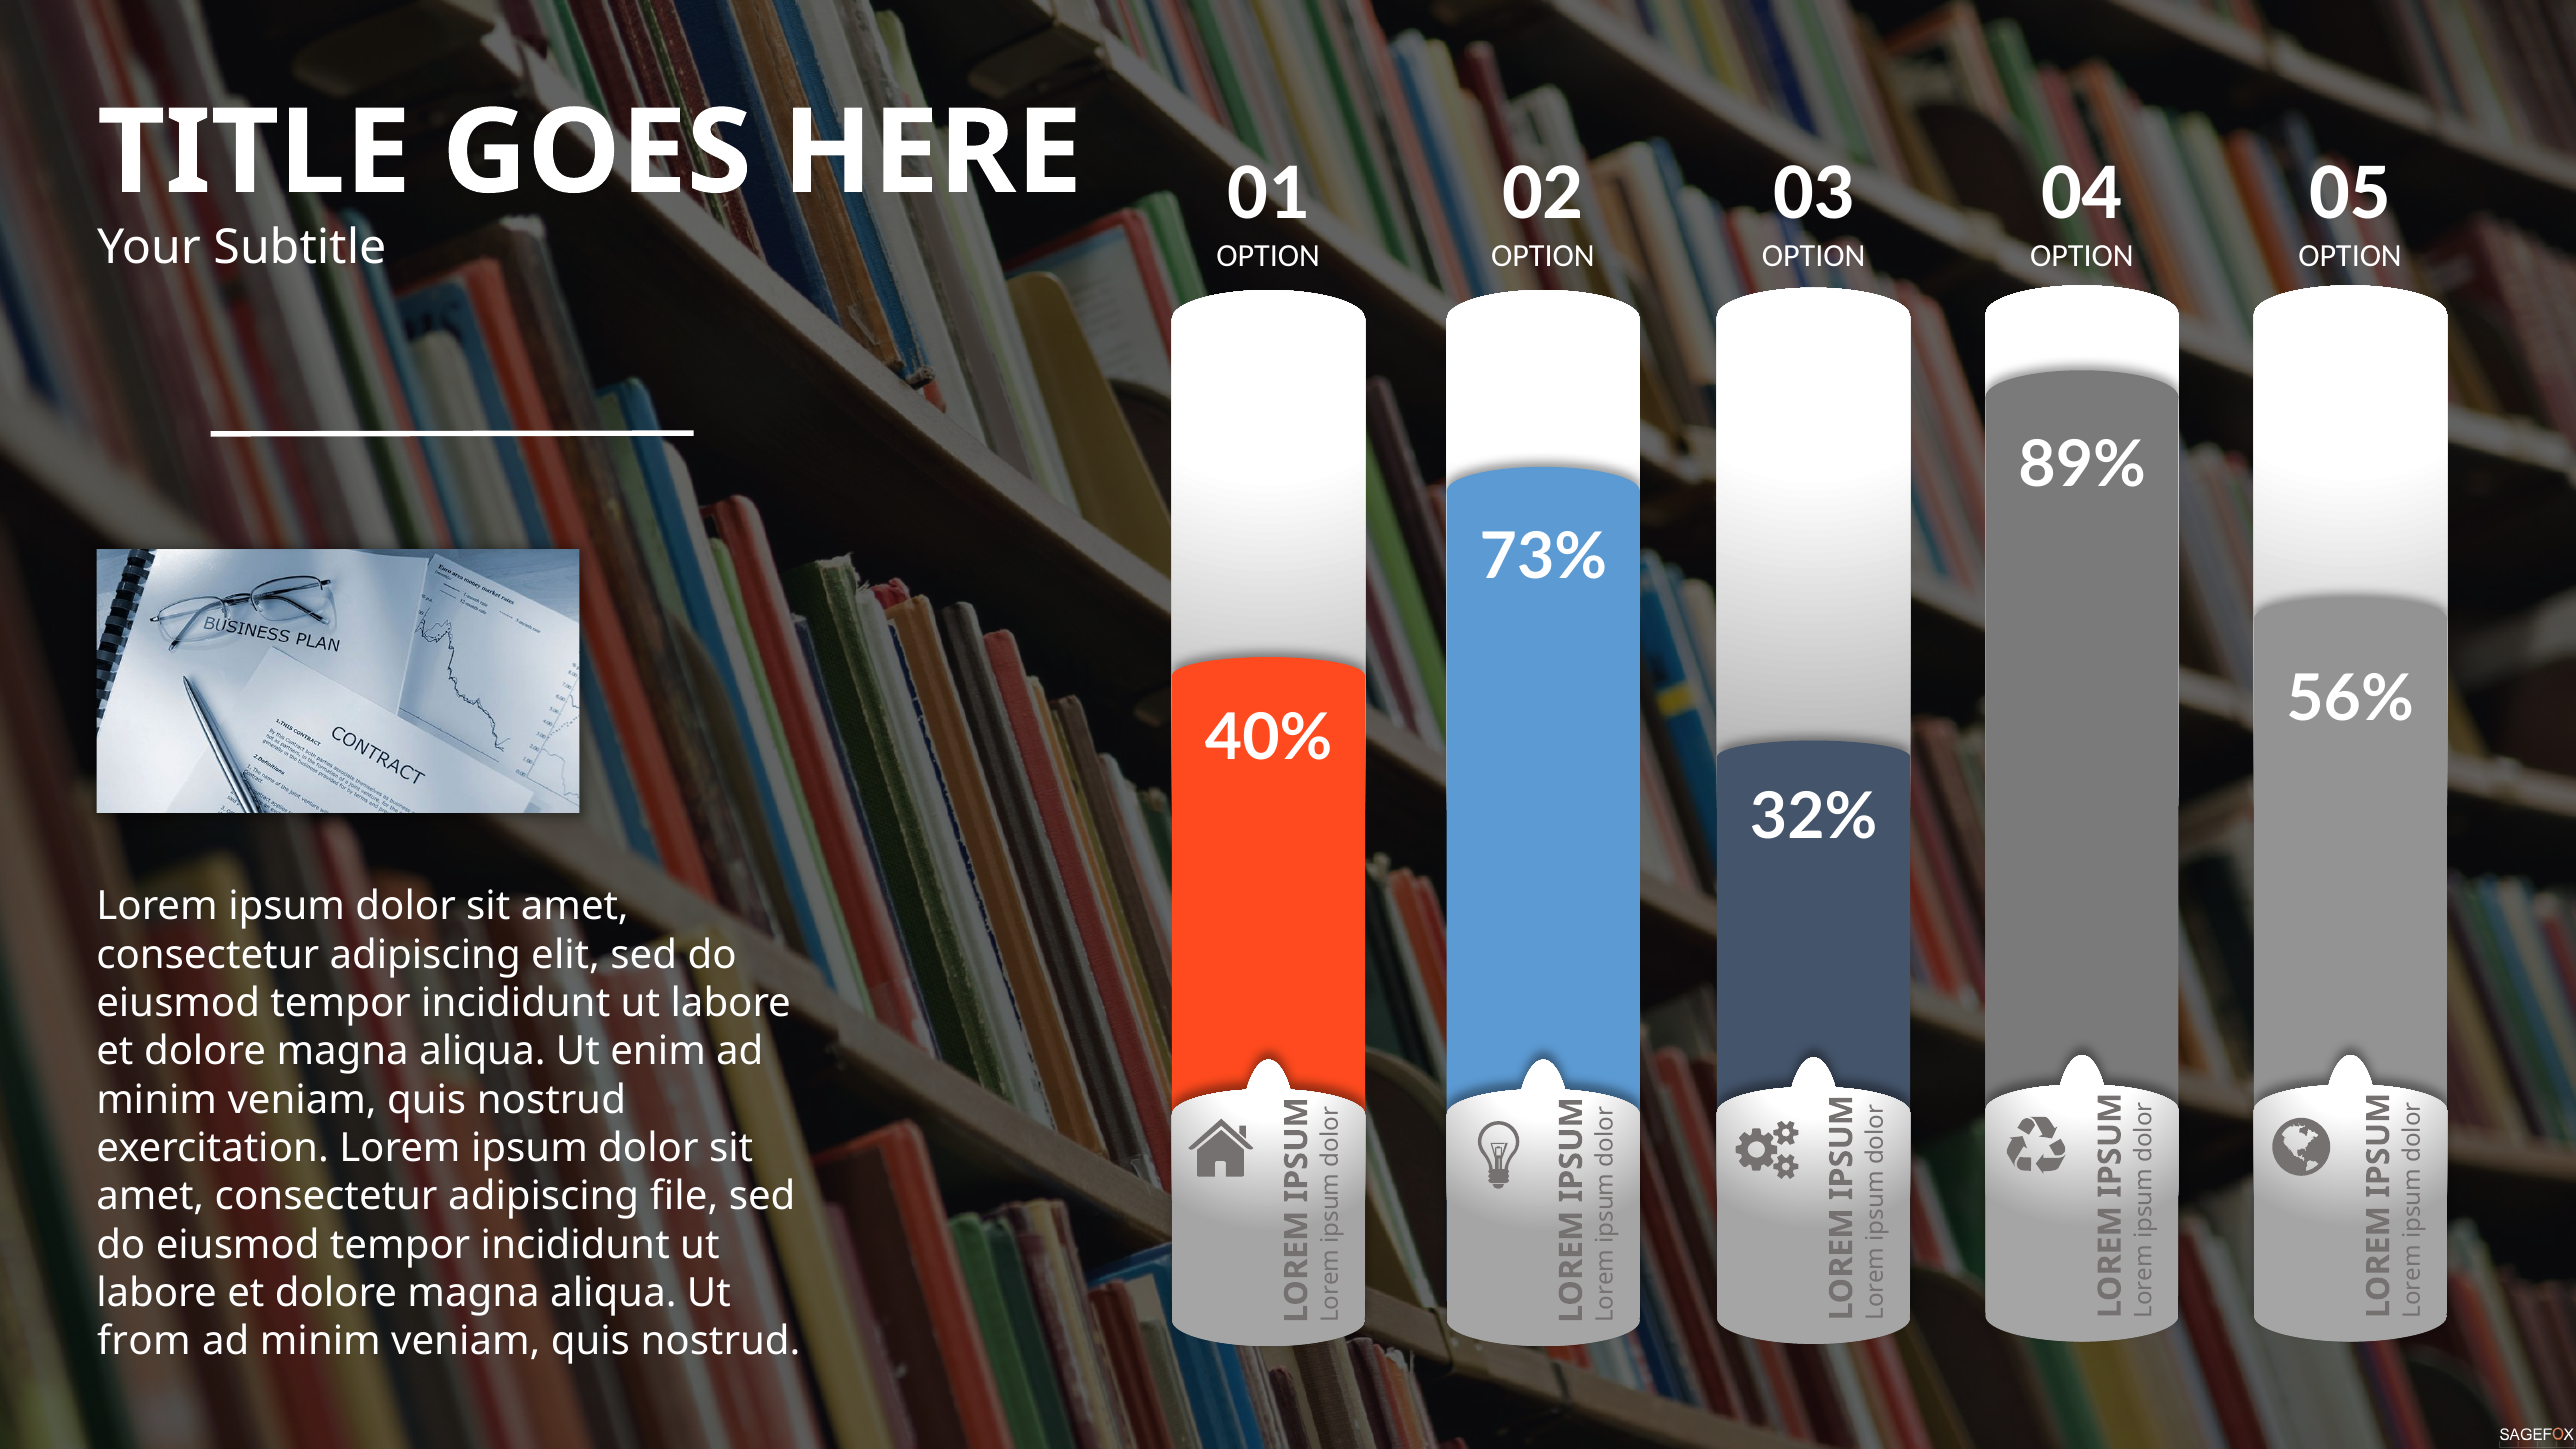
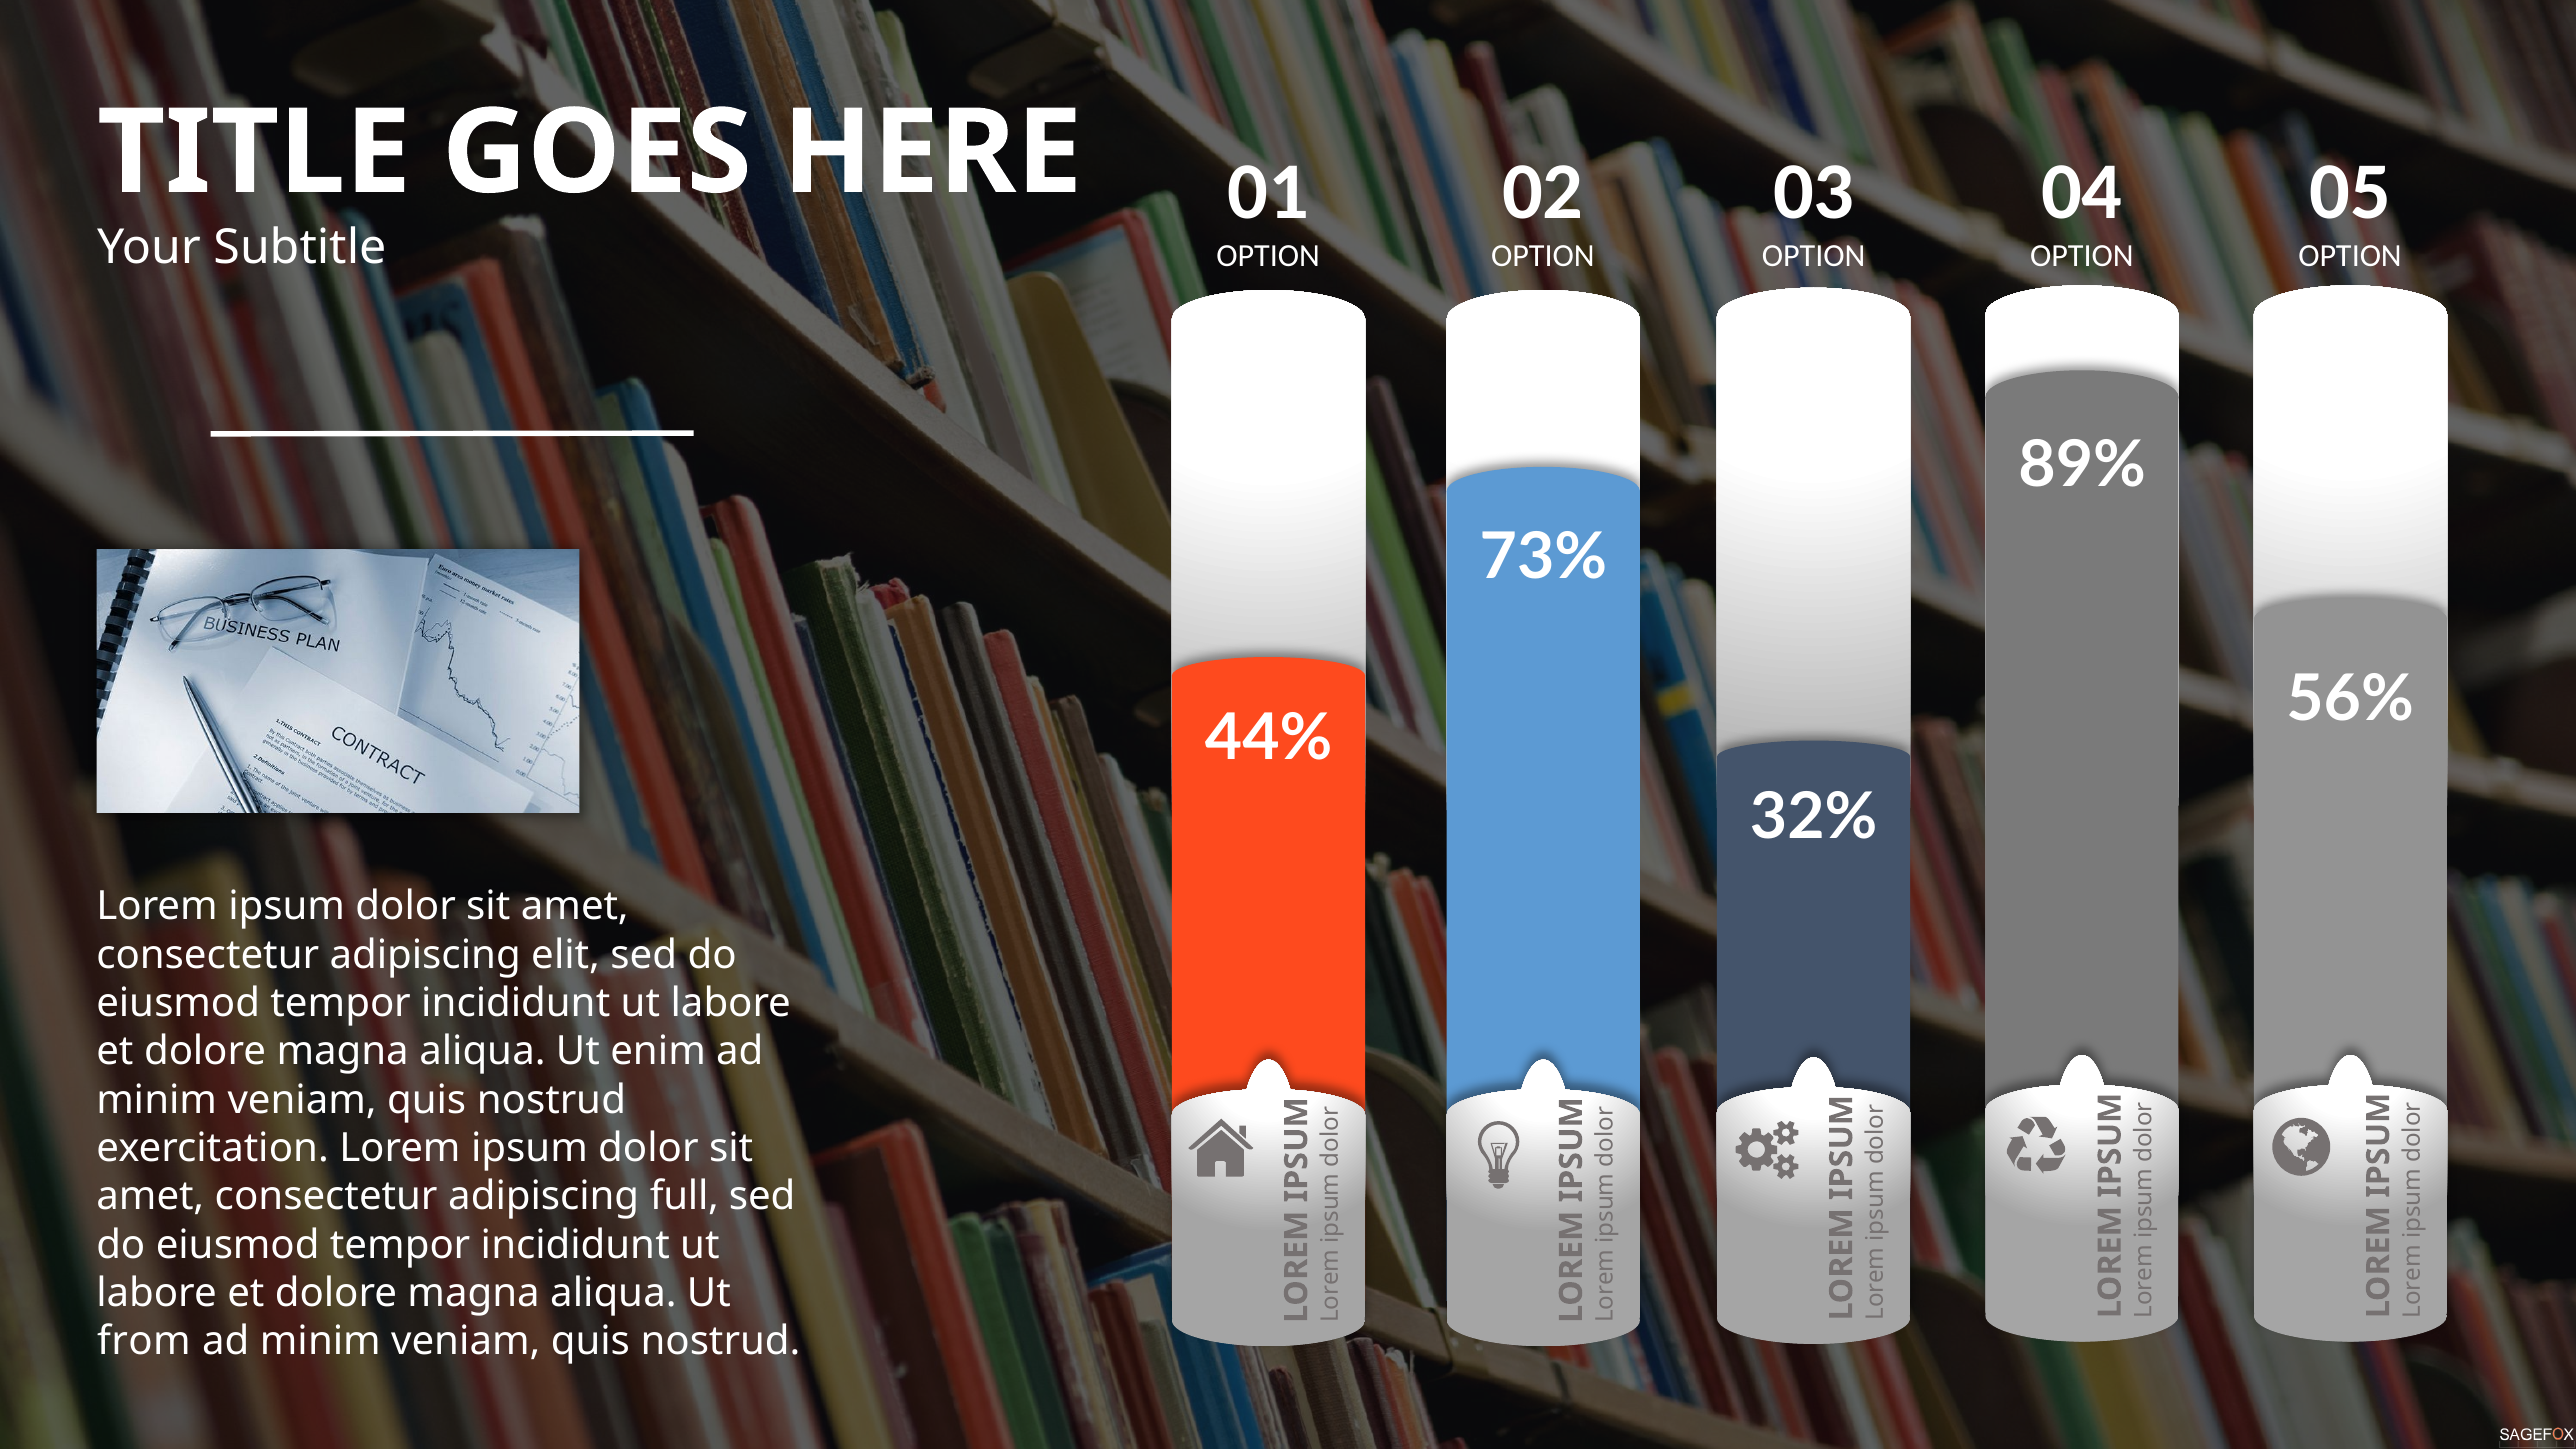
40%: 40% -> 44%
file: file -> full
